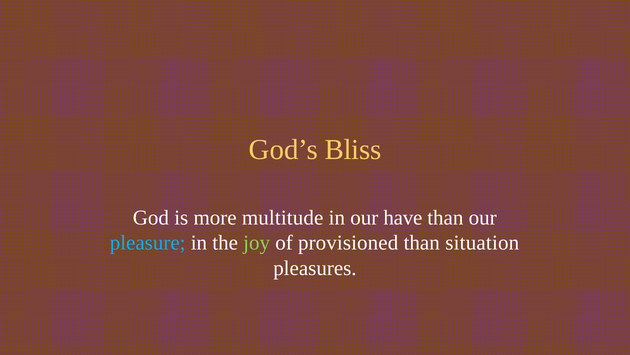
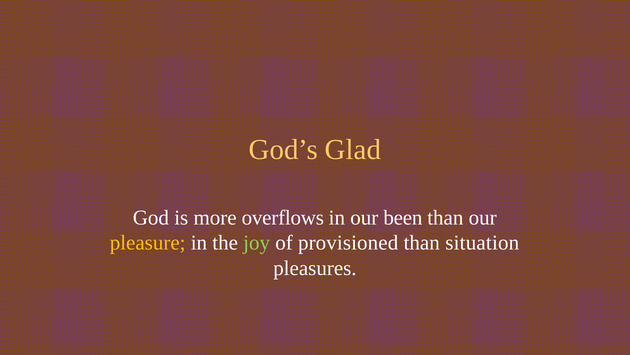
Bliss: Bliss -> Glad
multitude: multitude -> overflows
have: have -> been
pleasure colour: light blue -> yellow
